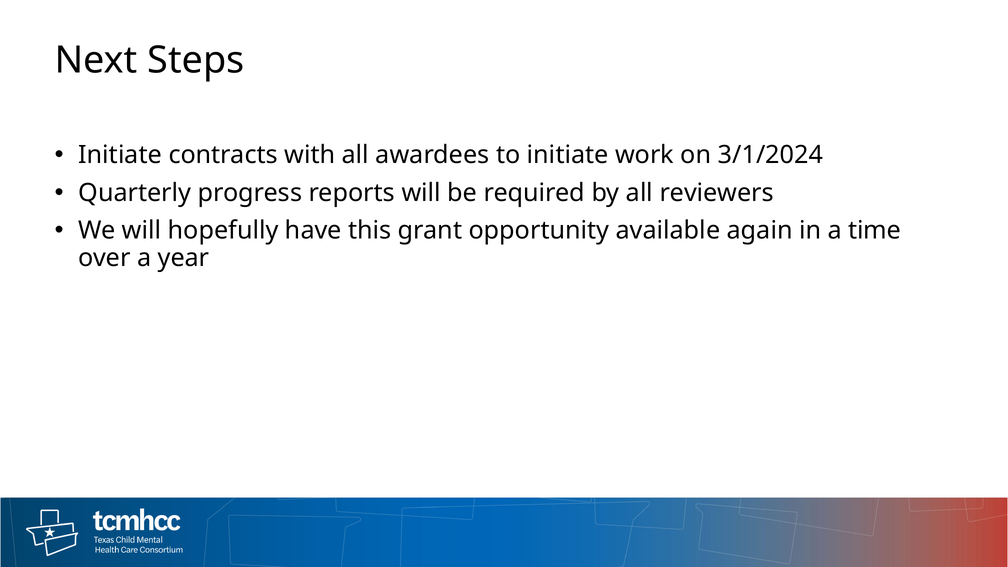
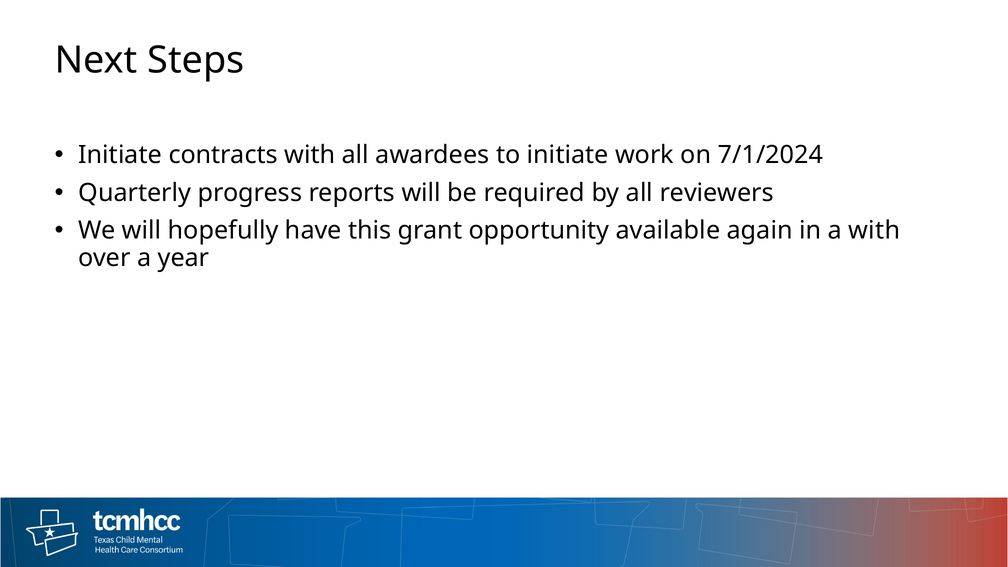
3/1/2024: 3/1/2024 -> 7/1/2024
a time: time -> with
